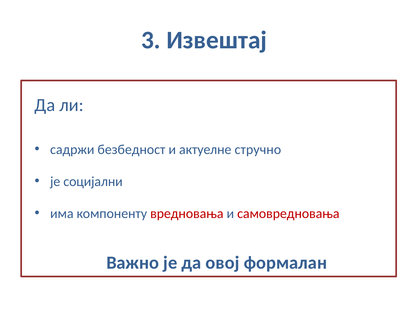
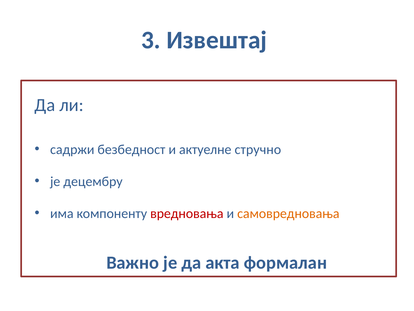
социјални: социјални -> децембру
самовредновања colour: red -> orange
овој: овој -> акта
